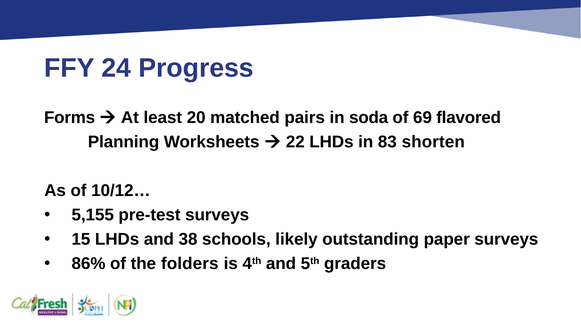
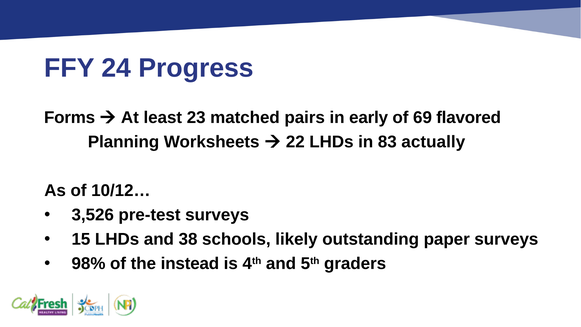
20: 20 -> 23
soda: soda -> early
shorten: shorten -> actually
5,155: 5,155 -> 3,526
86%: 86% -> 98%
folders: folders -> instead
